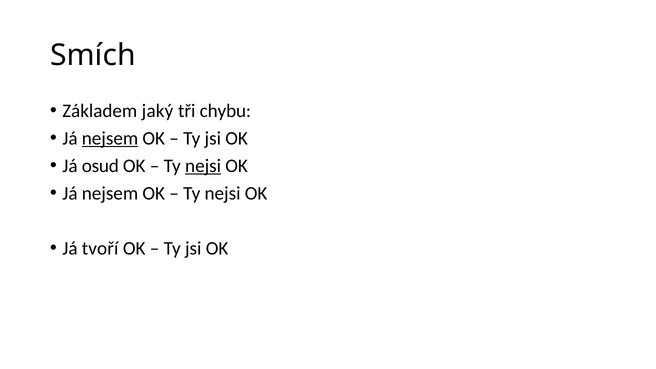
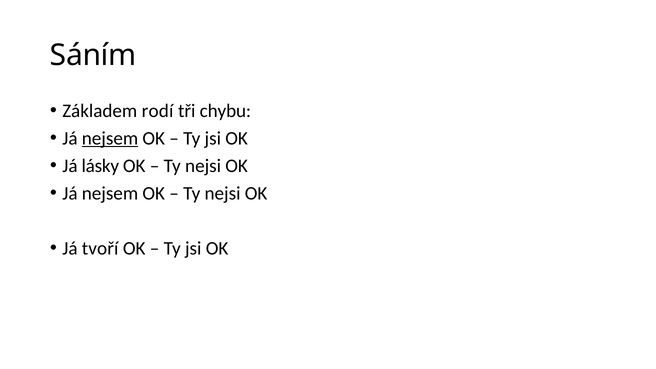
Smích: Smích -> Sáním
jaký: jaký -> rodí
osud: osud -> lásky
nejsi at (203, 166) underline: present -> none
